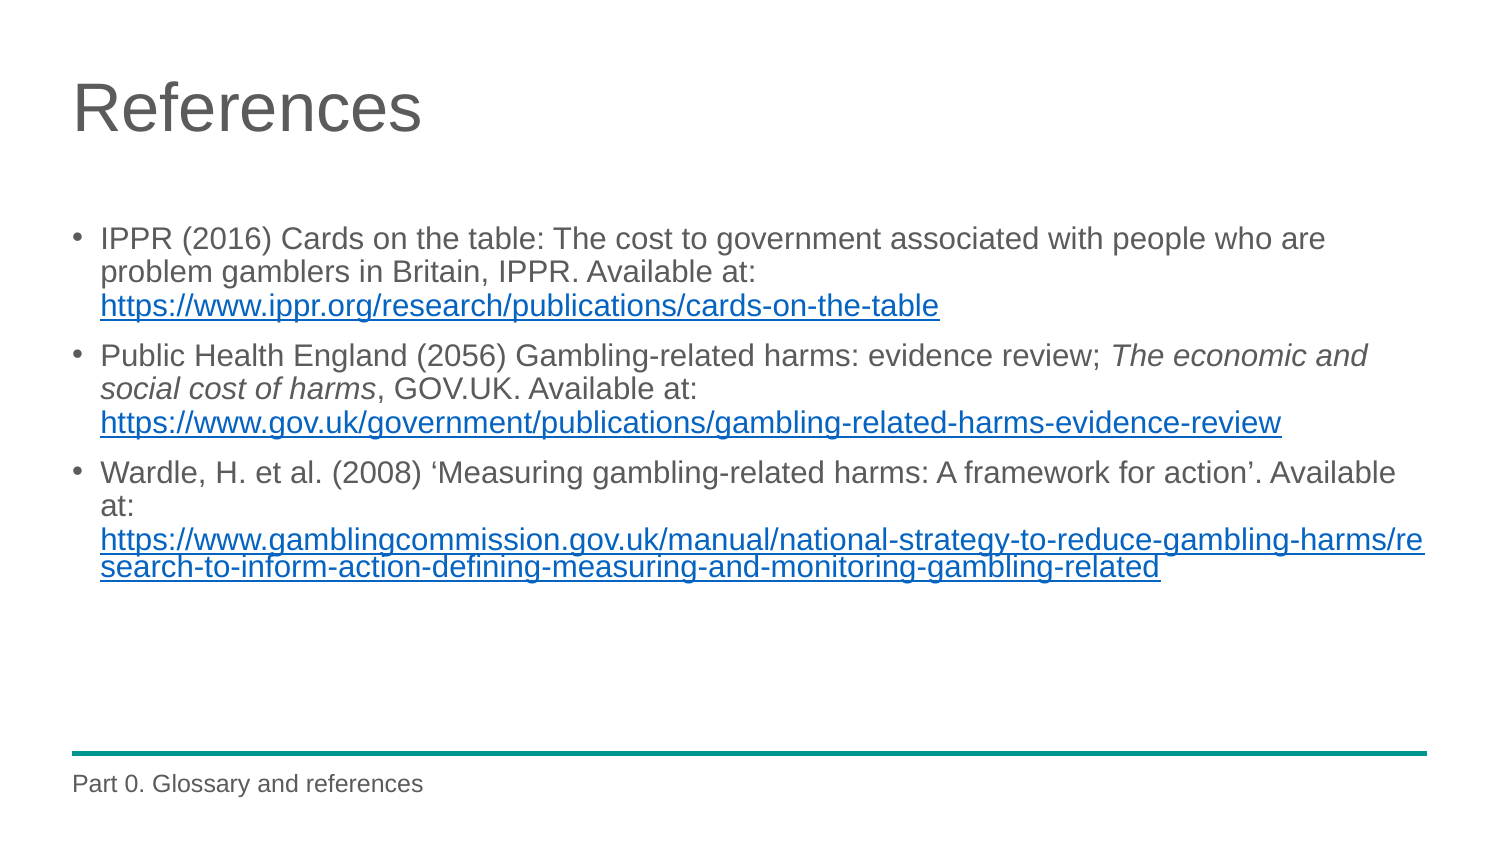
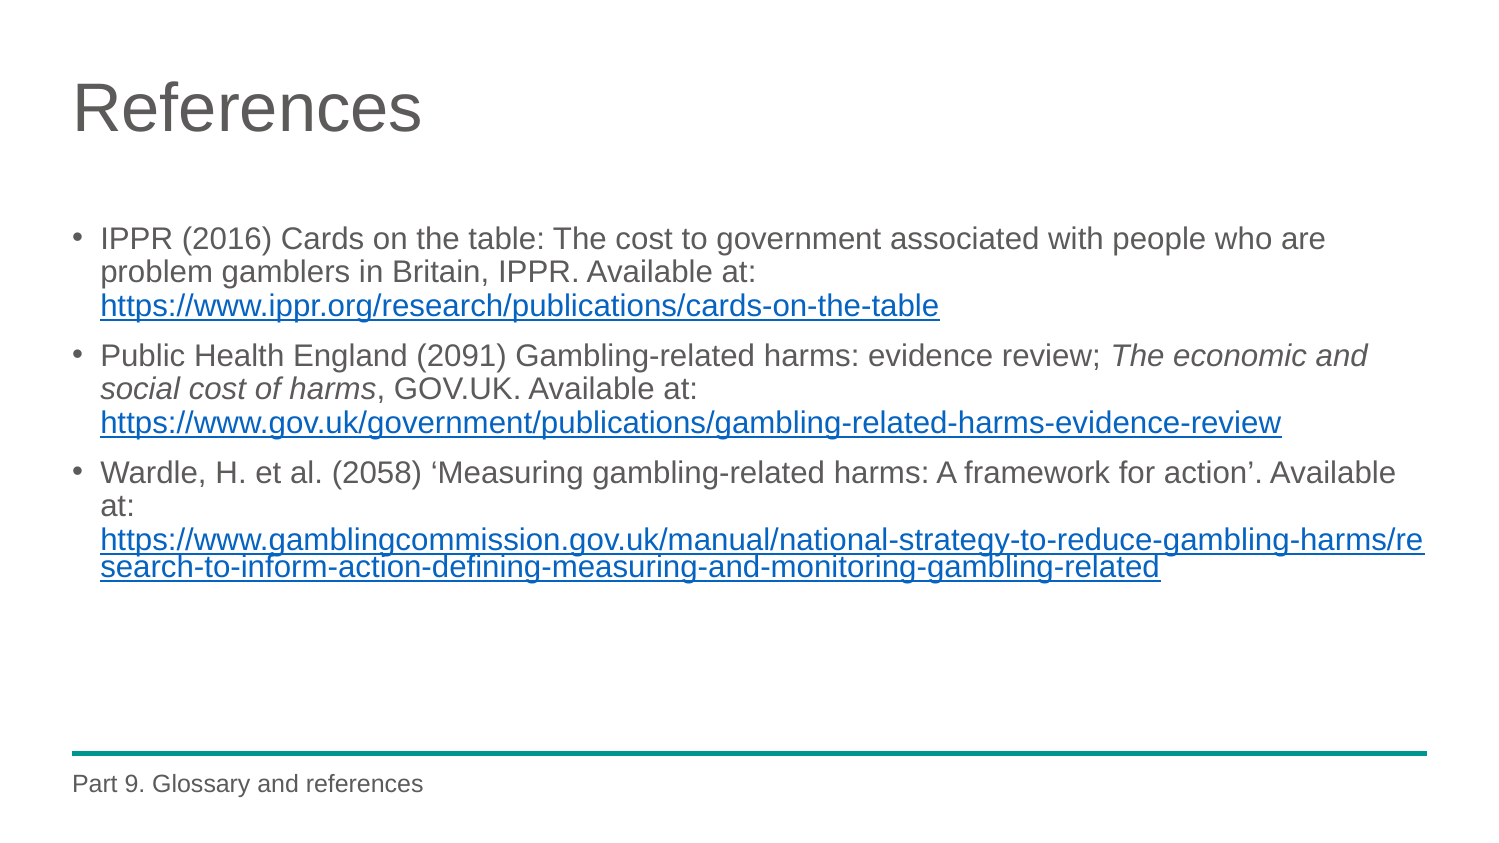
2056: 2056 -> 2091
2008: 2008 -> 2058
0: 0 -> 9
